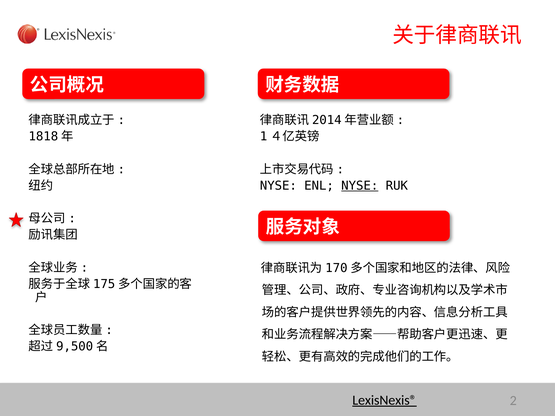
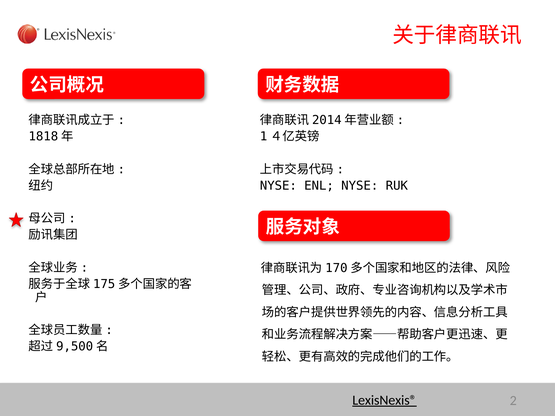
NYSE at (360, 186) underline: present -> none
